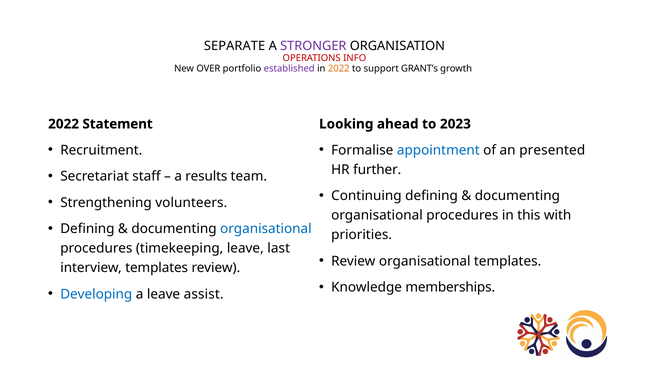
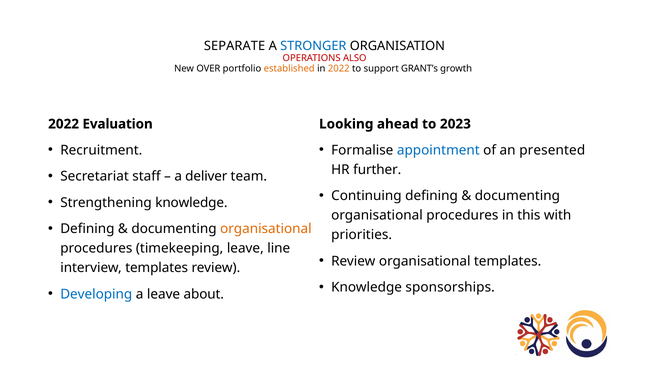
STRONGER colour: purple -> blue
INFO: INFO -> ALSO
established colour: purple -> orange
Statement: Statement -> Evaluation
results: results -> deliver
Strengthening volunteers: volunteers -> knowledge
organisational at (266, 229) colour: blue -> orange
last: last -> line
memberships: memberships -> sponsorships
assist: assist -> about
